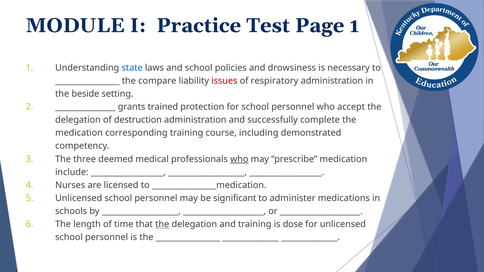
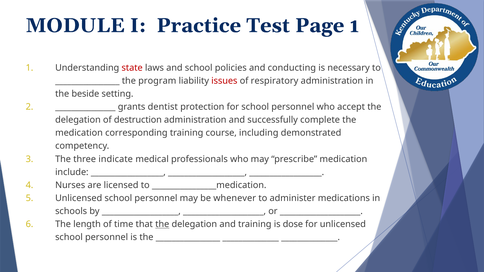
state colour: blue -> red
drowsiness: drowsiness -> conducting
compare: compare -> program
trained: trained -> dentist
deemed: deemed -> indicate
who at (239, 159) underline: present -> none
significant: significant -> whenever
